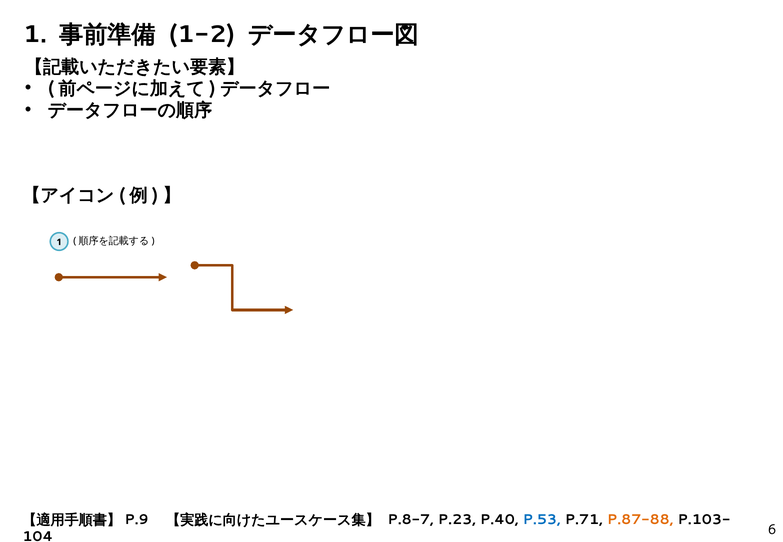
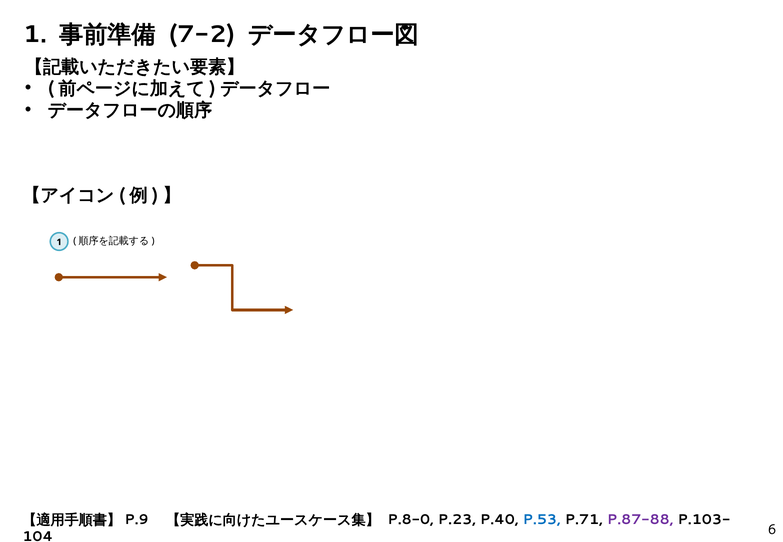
1-2: 1-2 -> 7-2
P.8-7: P.8-7 -> P.8-0
P.87-88 colour: orange -> purple
